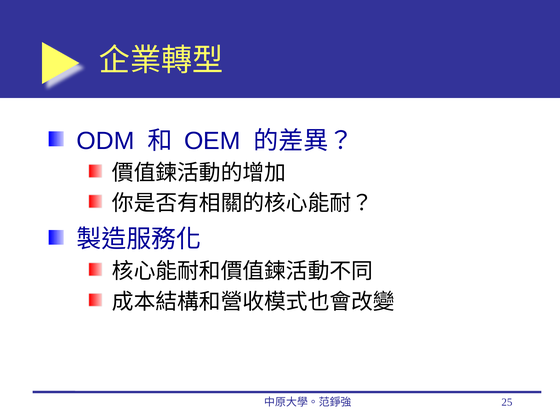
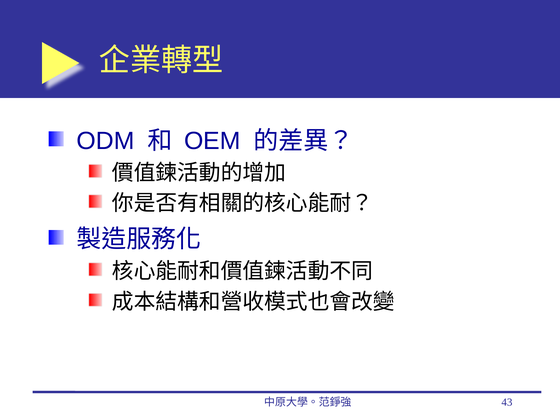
25: 25 -> 43
